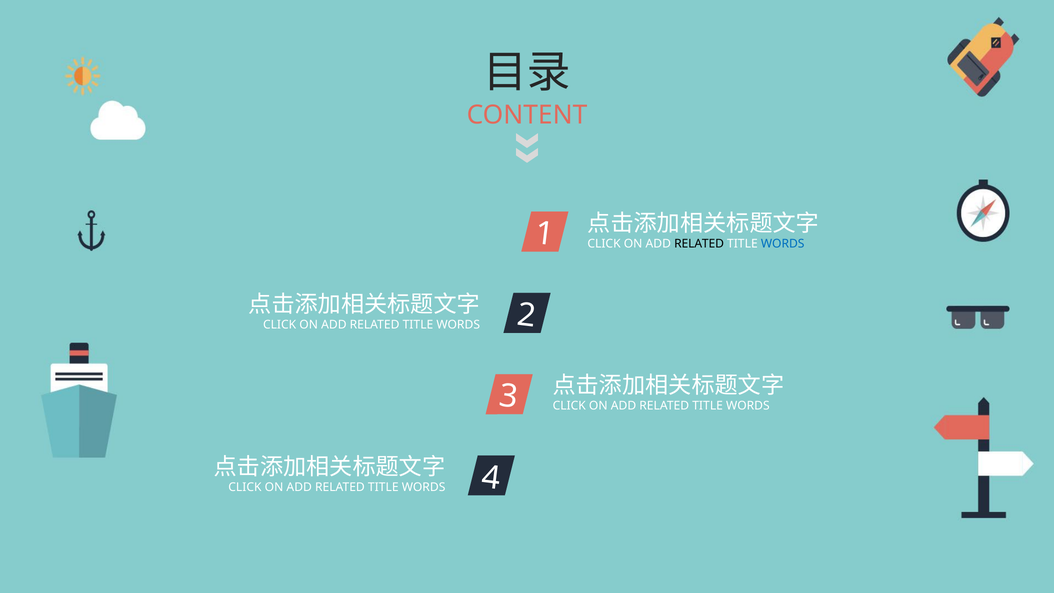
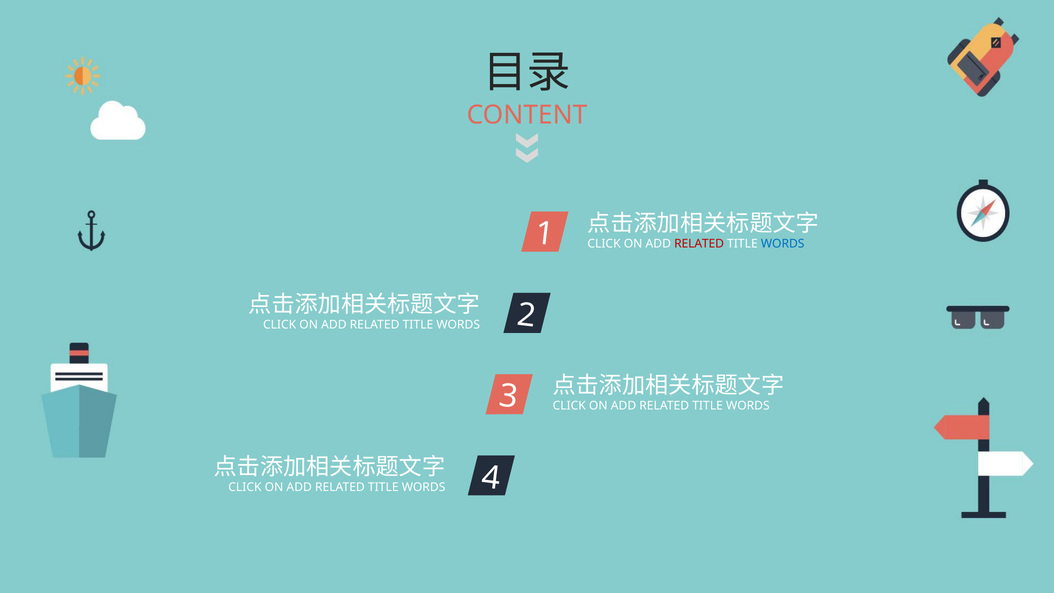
RELATED at (699, 244) colour: black -> red
